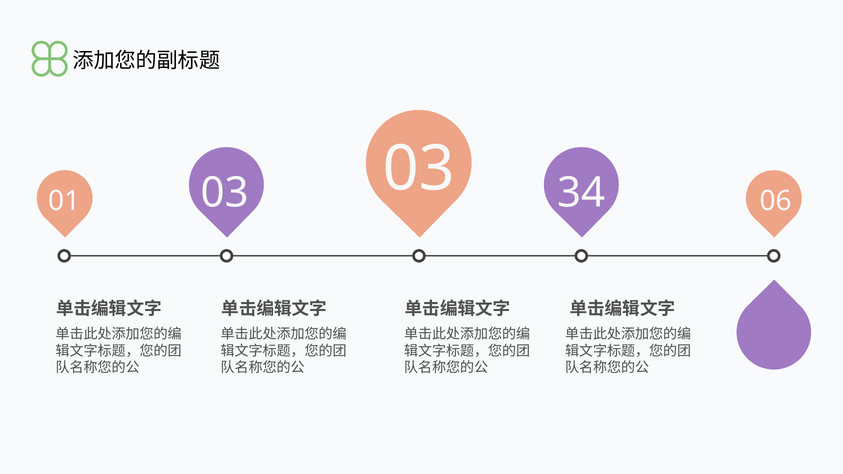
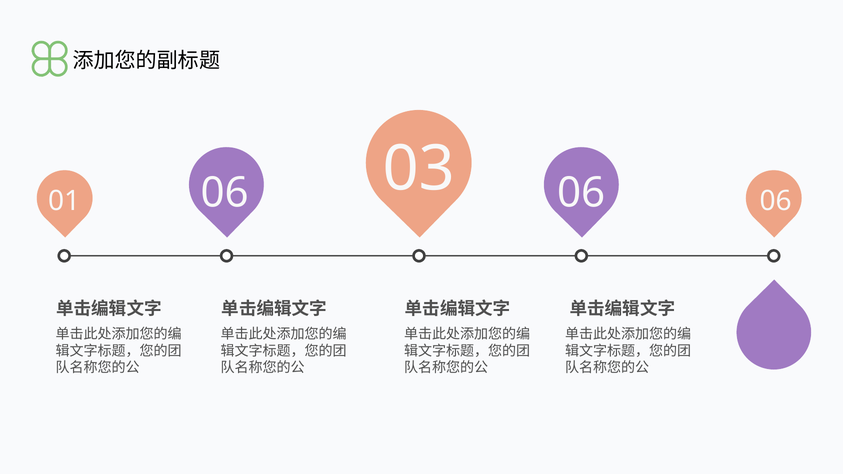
01 03: 03 -> 06
03 34: 34 -> 06
